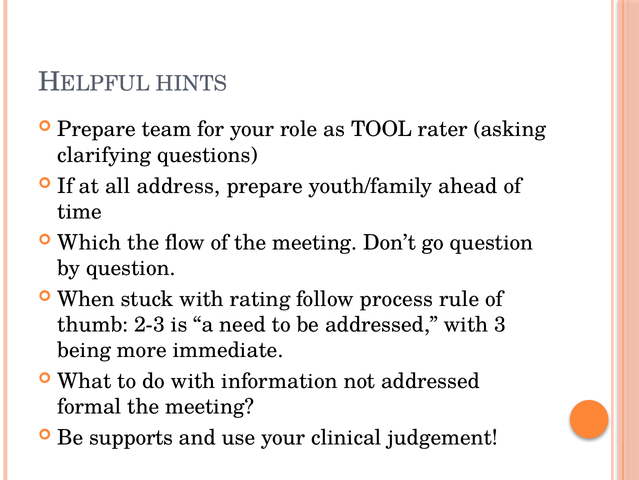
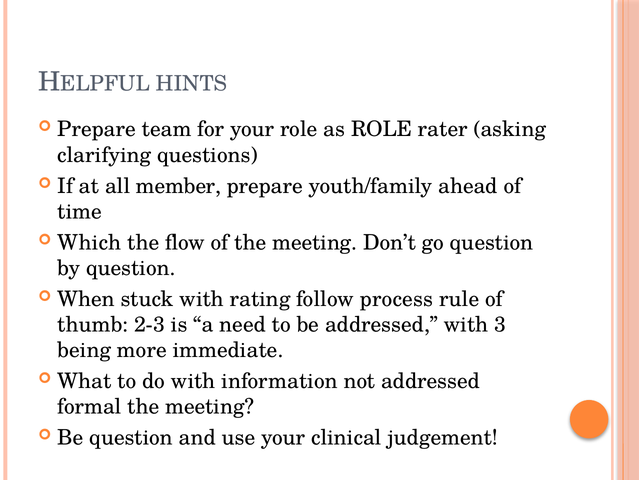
as TOOL: TOOL -> ROLE
address: address -> member
Be supports: supports -> question
